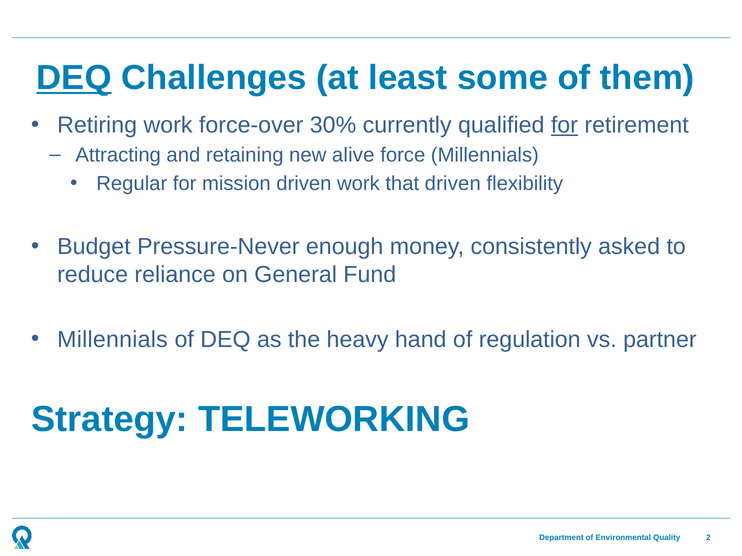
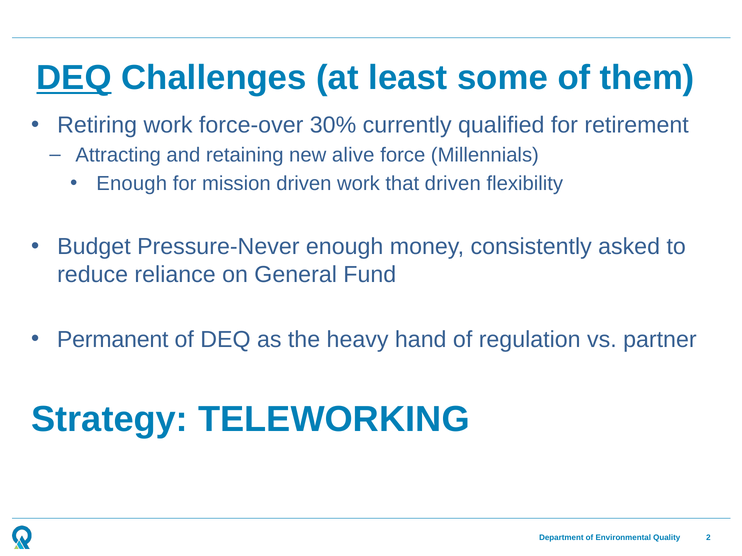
for at (564, 125) underline: present -> none
Regular at (132, 184): Regular -> Enough
Millennials at (113, 340): Millennials -> Permanent
